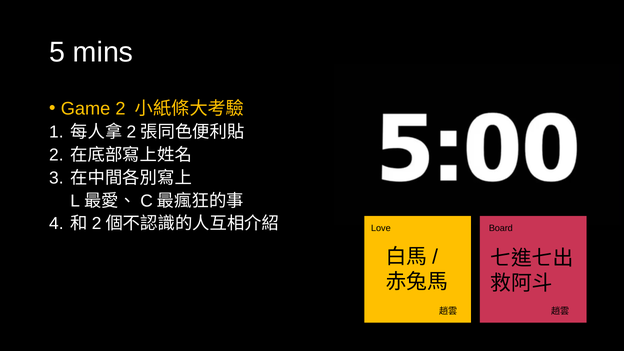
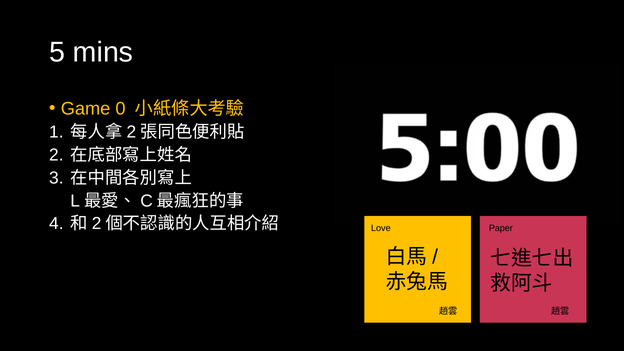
Game 2: 2 -> 0
Board: Board -> Paper
